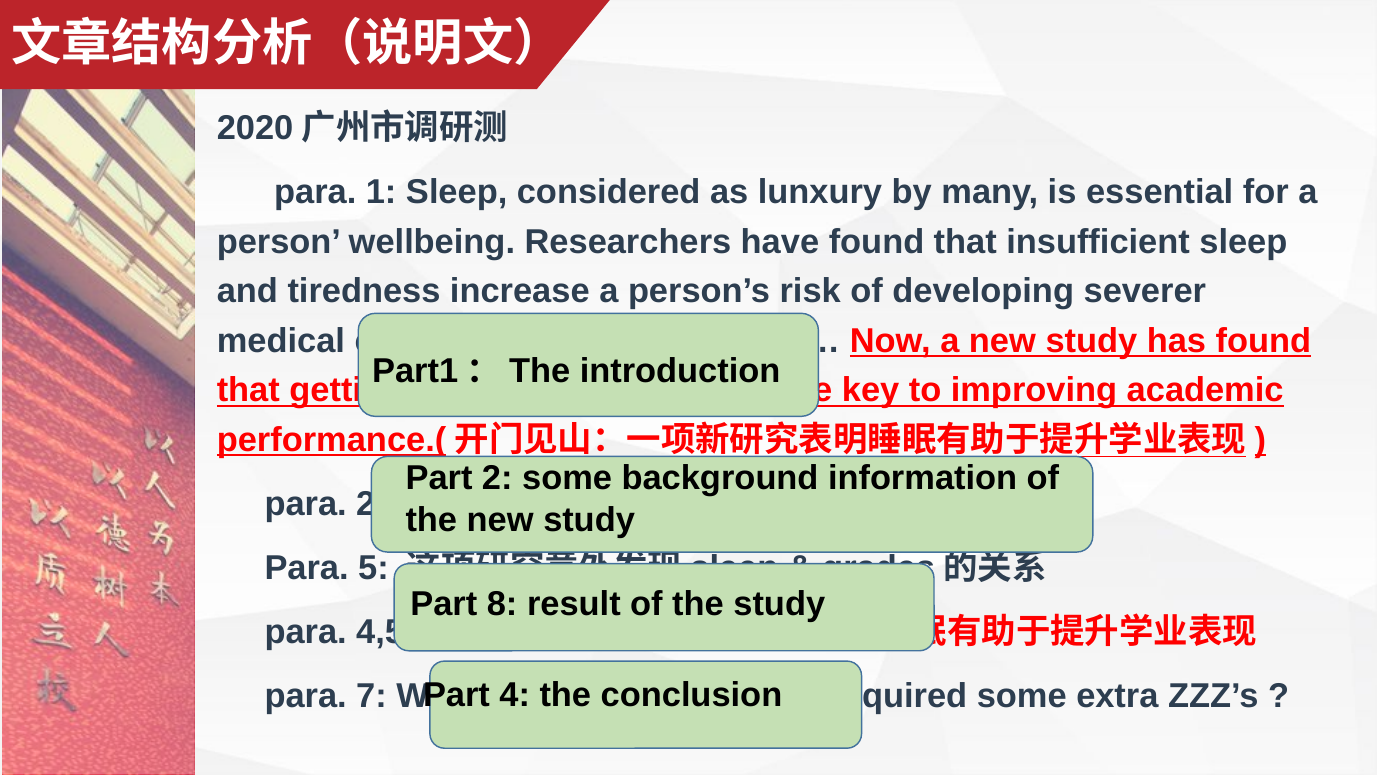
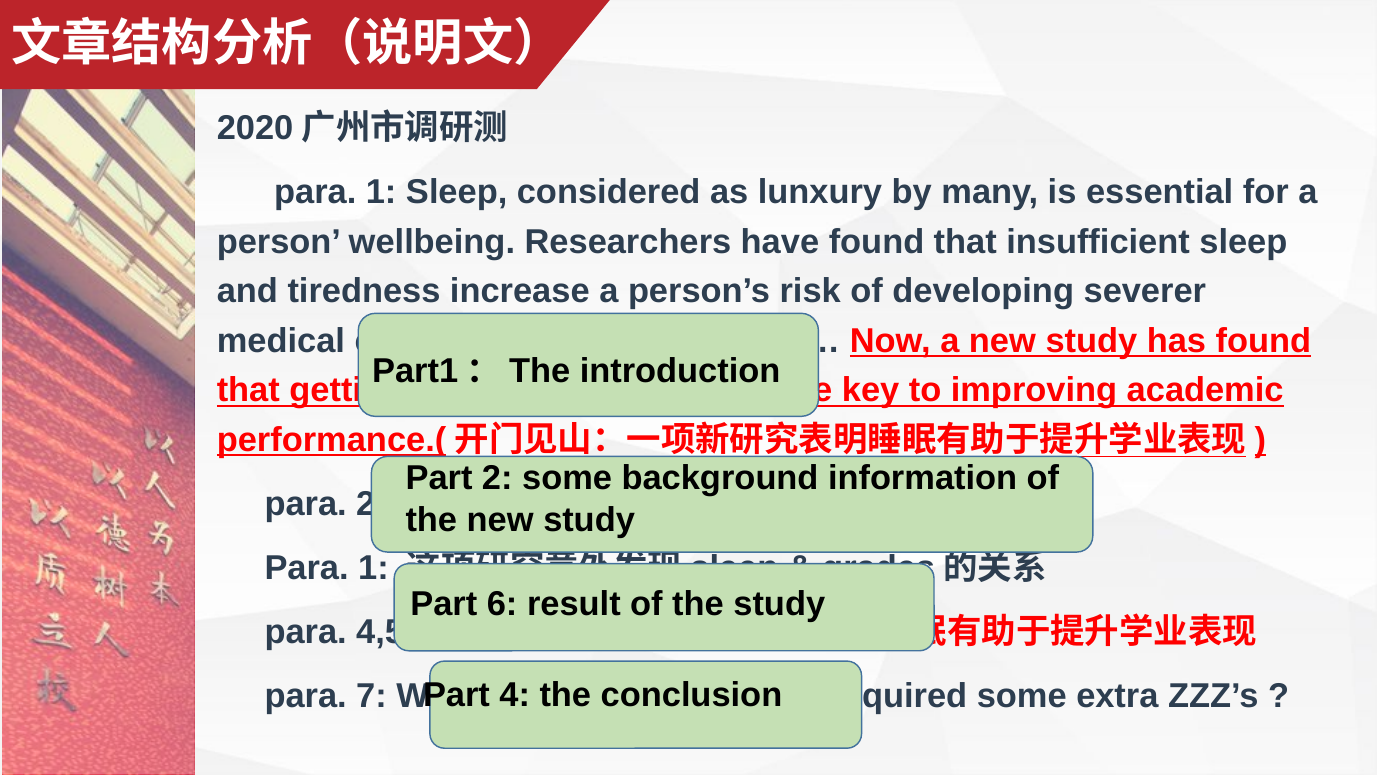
5 at (374, 568): 5 -> 1
8: 8 -> 6
